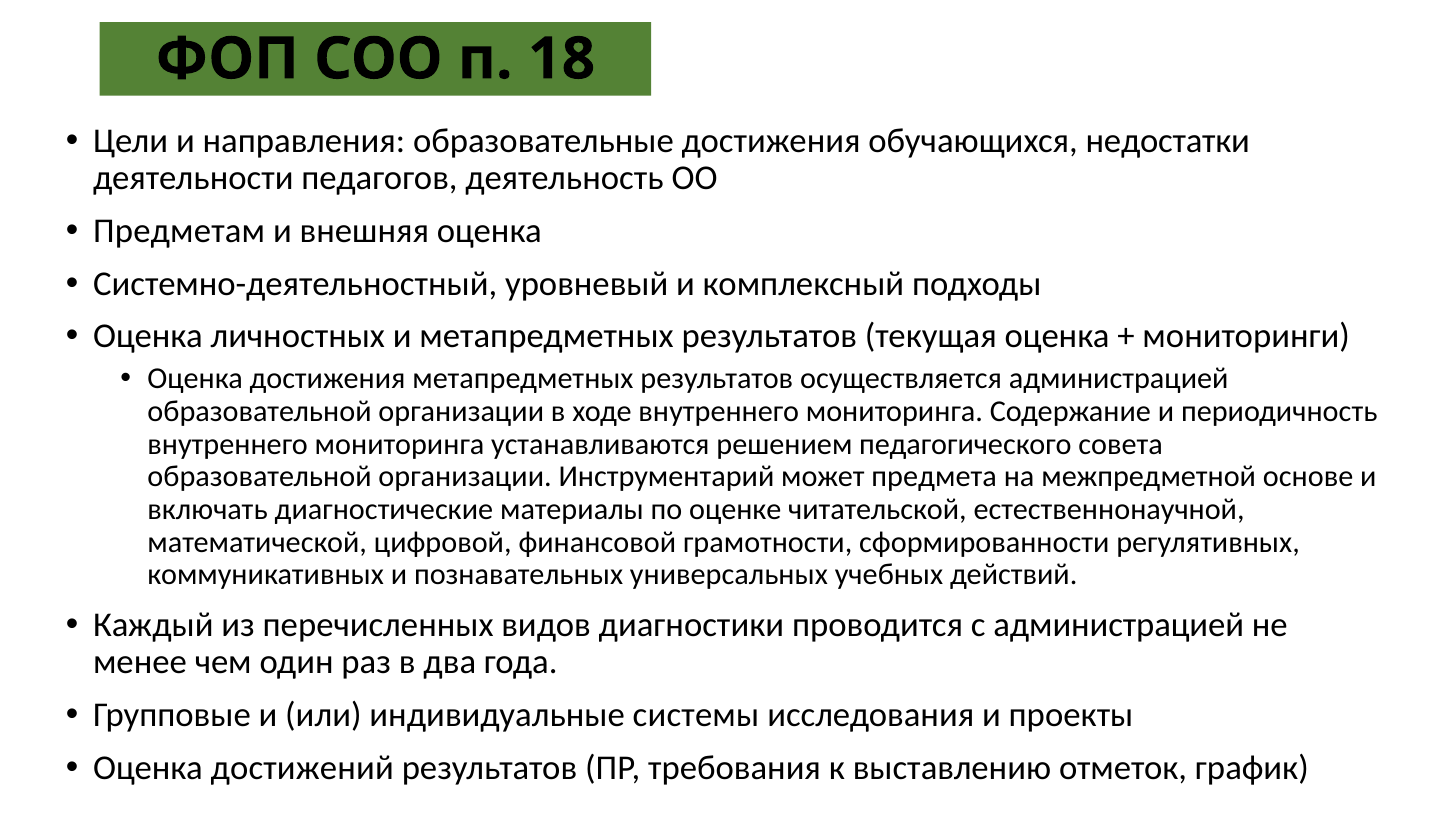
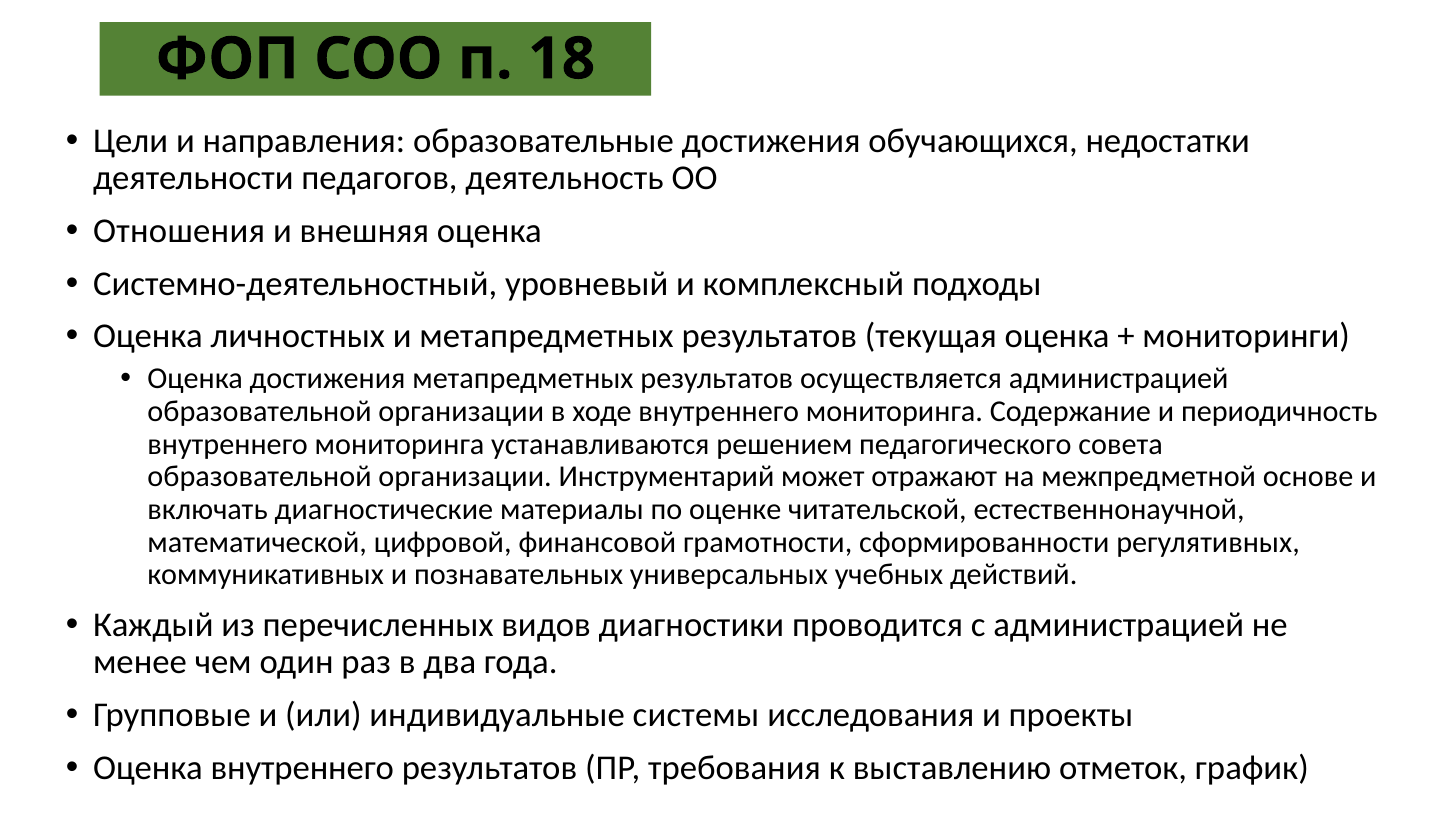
Предметам: Предметам -> Отношения
предмета: предмета -> отражают
Оценка достижений: достижений -> внутреннего
